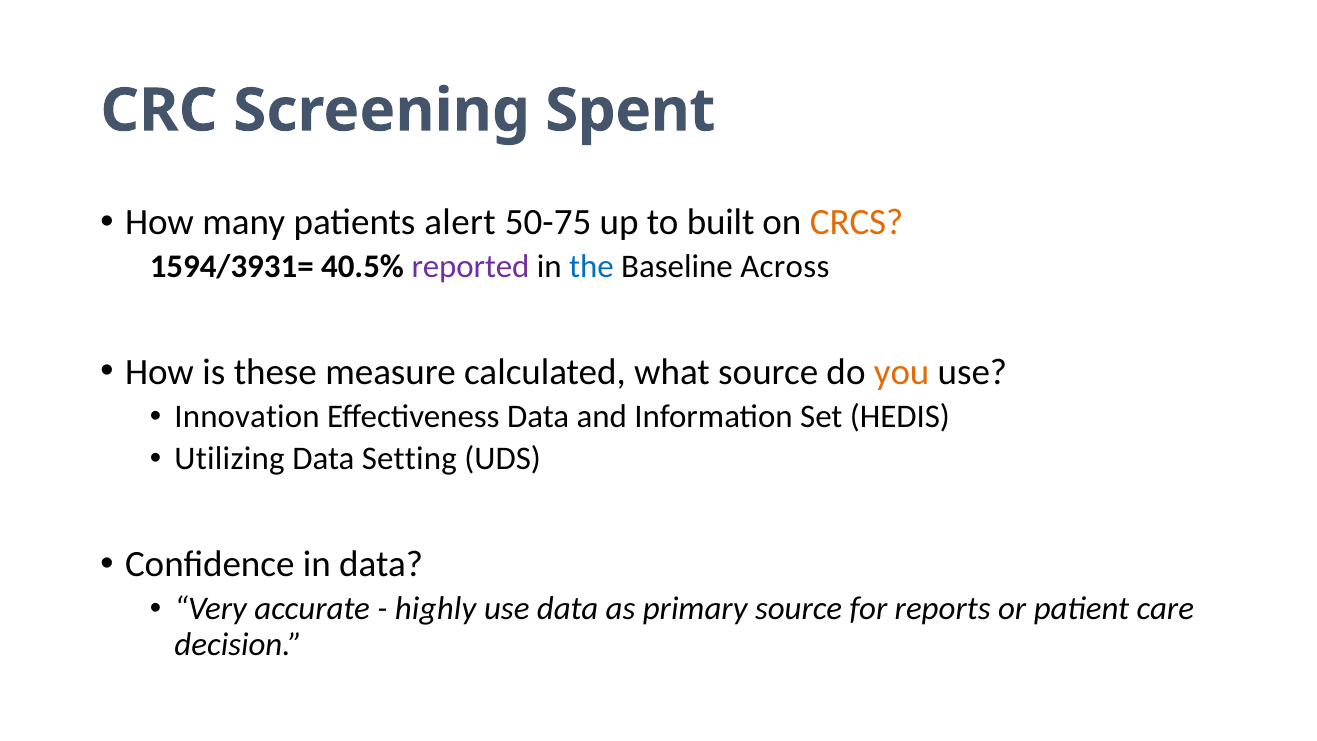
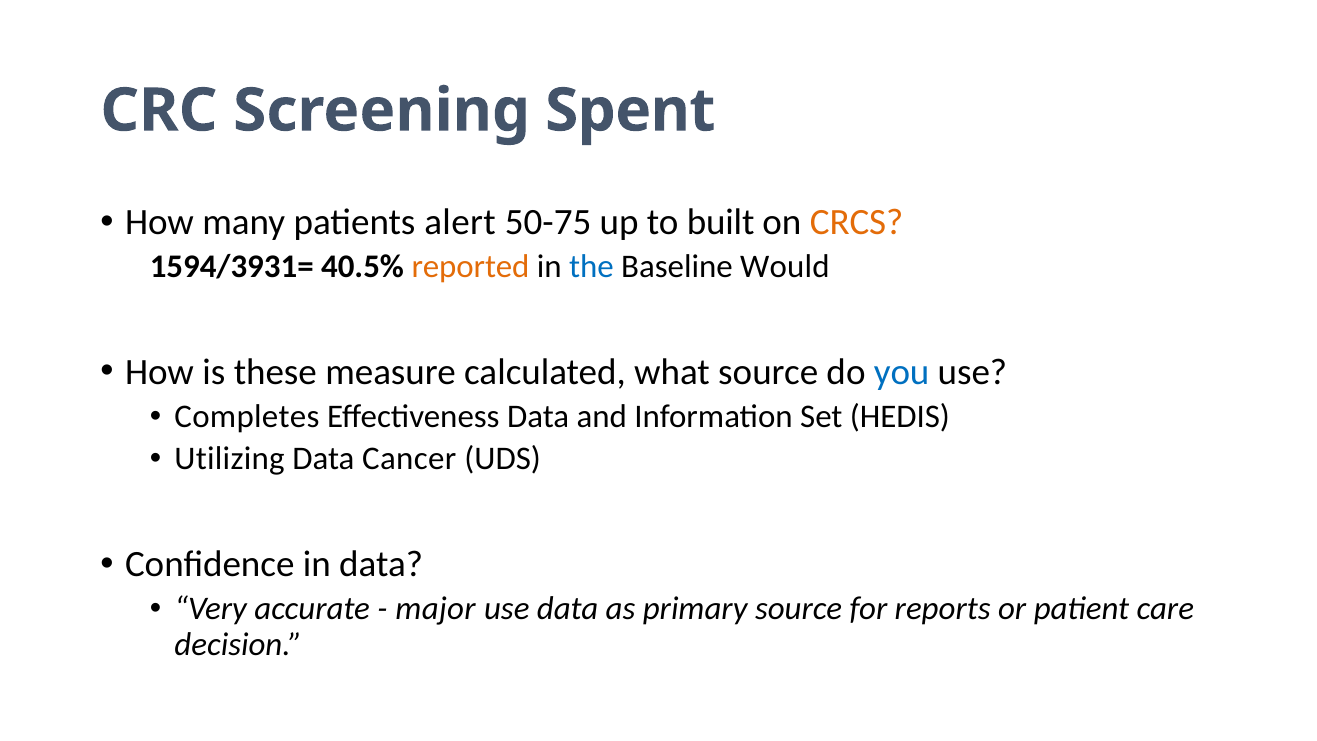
reported colour: purple -> orange
Across: Across -> Would
you colour: orange -> blue
Innovation: Innovation -> Completes
Setting: Setting -> Cancer
highly: highly -> major
